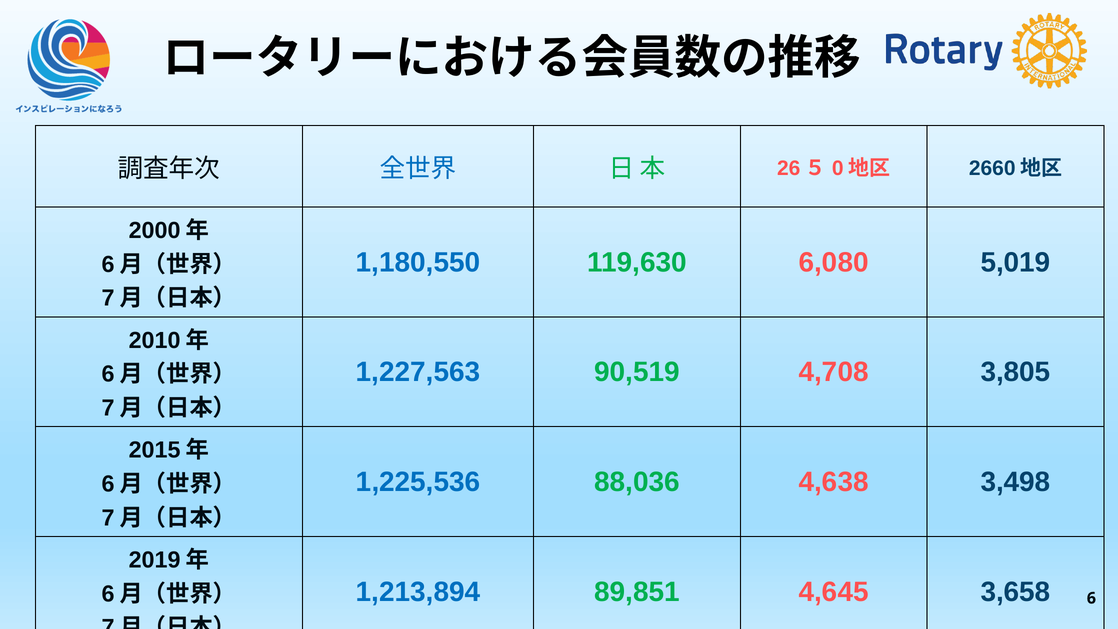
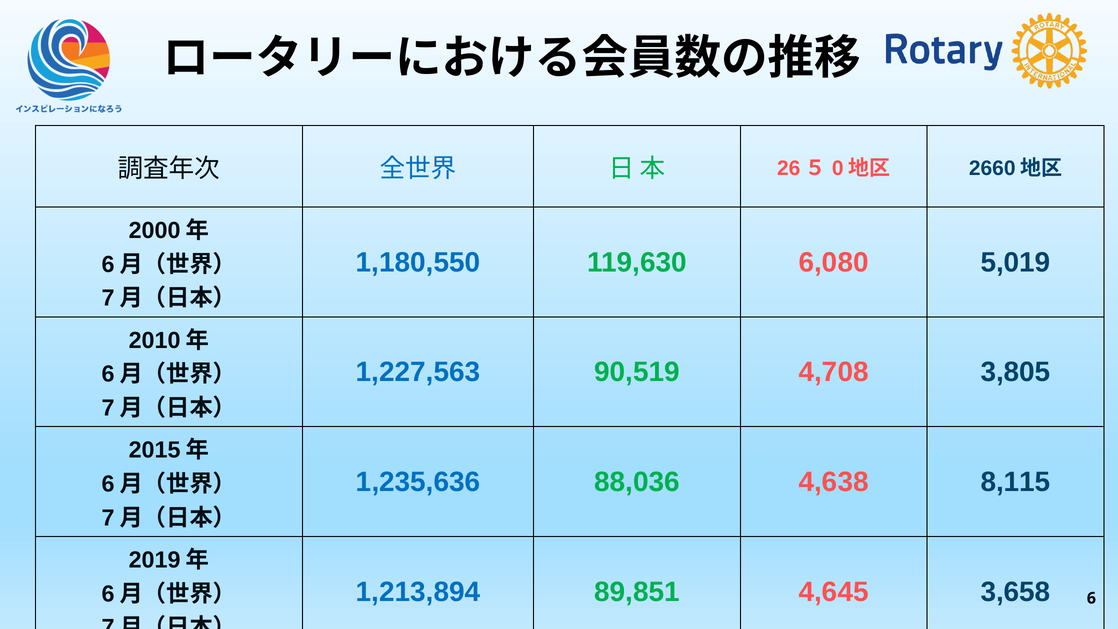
1,225,536: 1,225,536 -> 1,235,636
3,498: 3,498 -> 8,115
